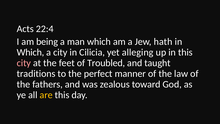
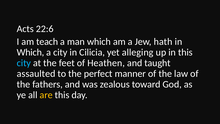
22:4: 22:4 -> 22:6
being: being -> teach
city at (24, 63) colour: pink -> light blue
Troubled: Troubled -> Heathen
traditions: traditions -> assaulted
